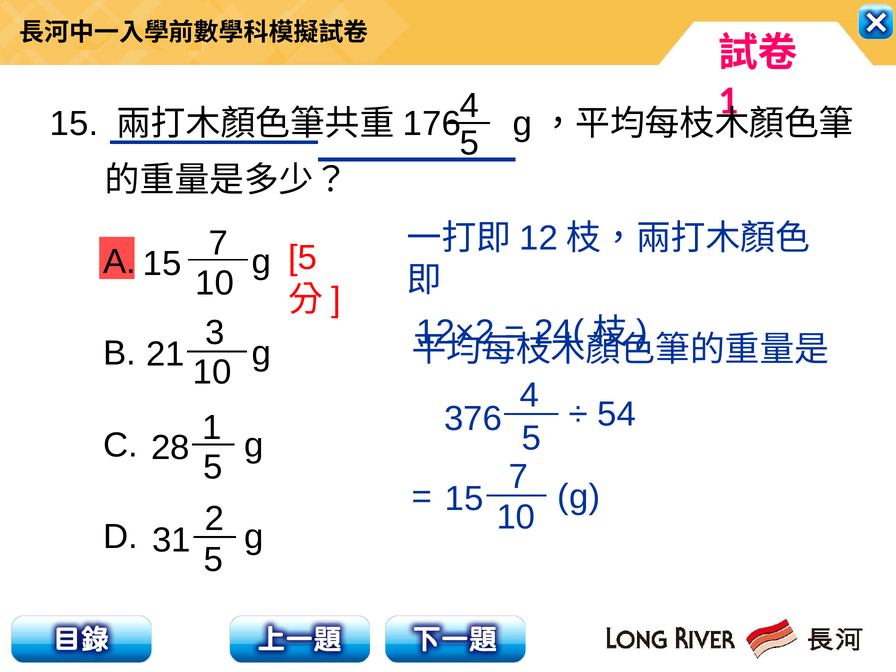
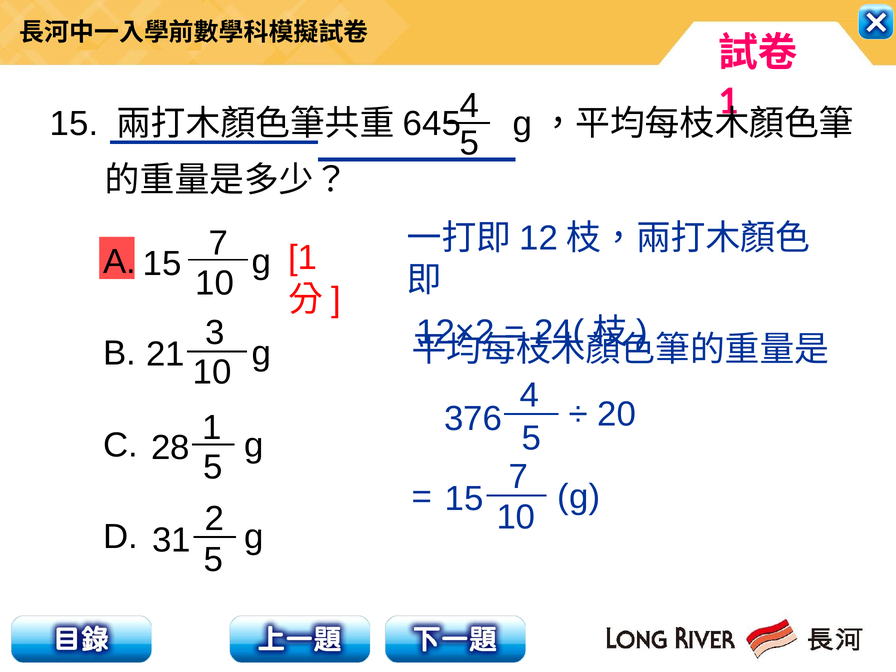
176: 176 -> 645
5 at (303, 258): 5 -> 1
54: 54 -> 20
